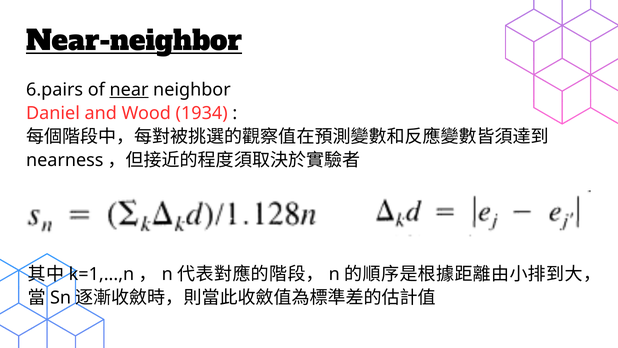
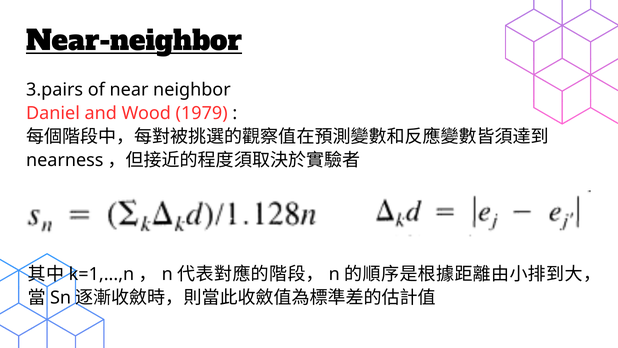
6.pairs: 6.pairs -> 3.pairs
near underline: present -> none
1934: 1934 -> 1979
